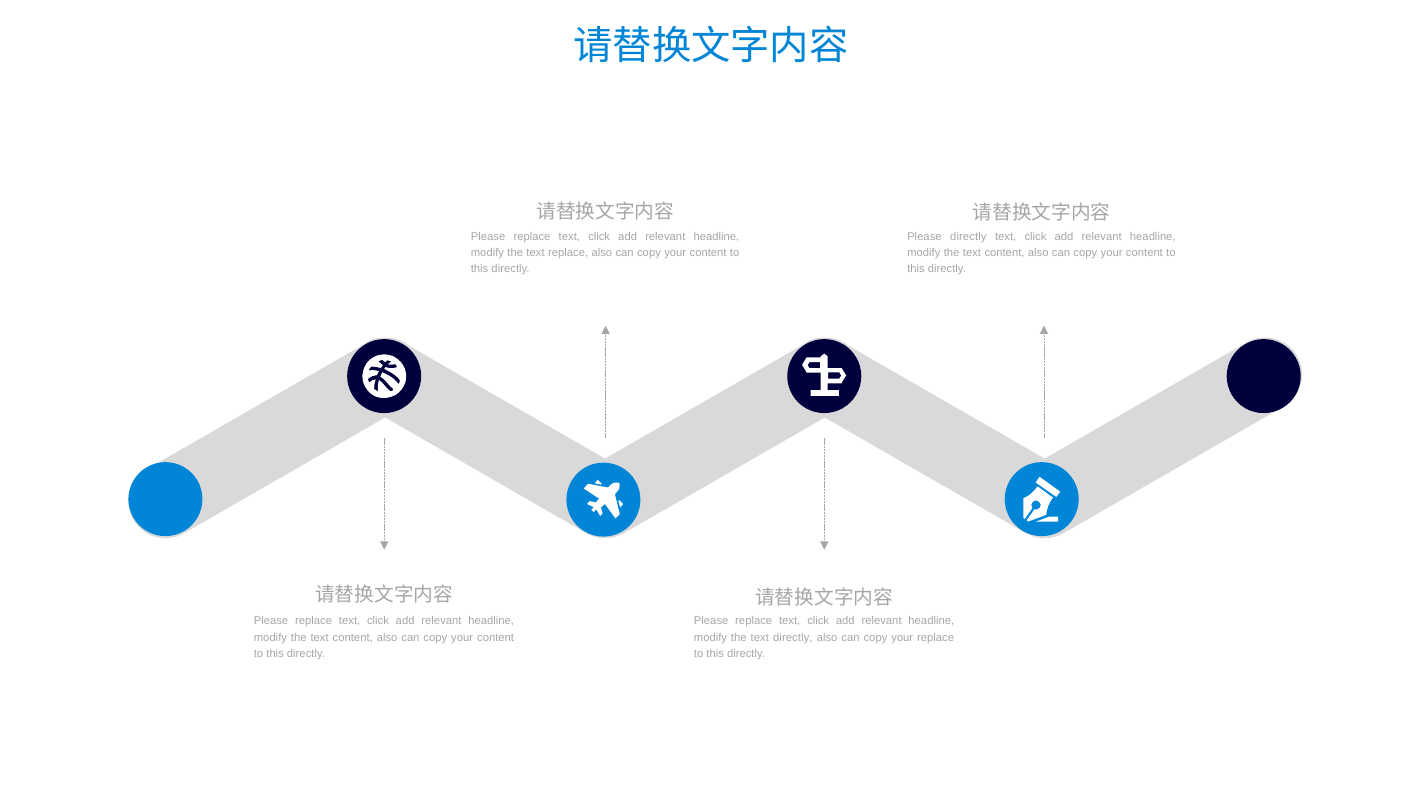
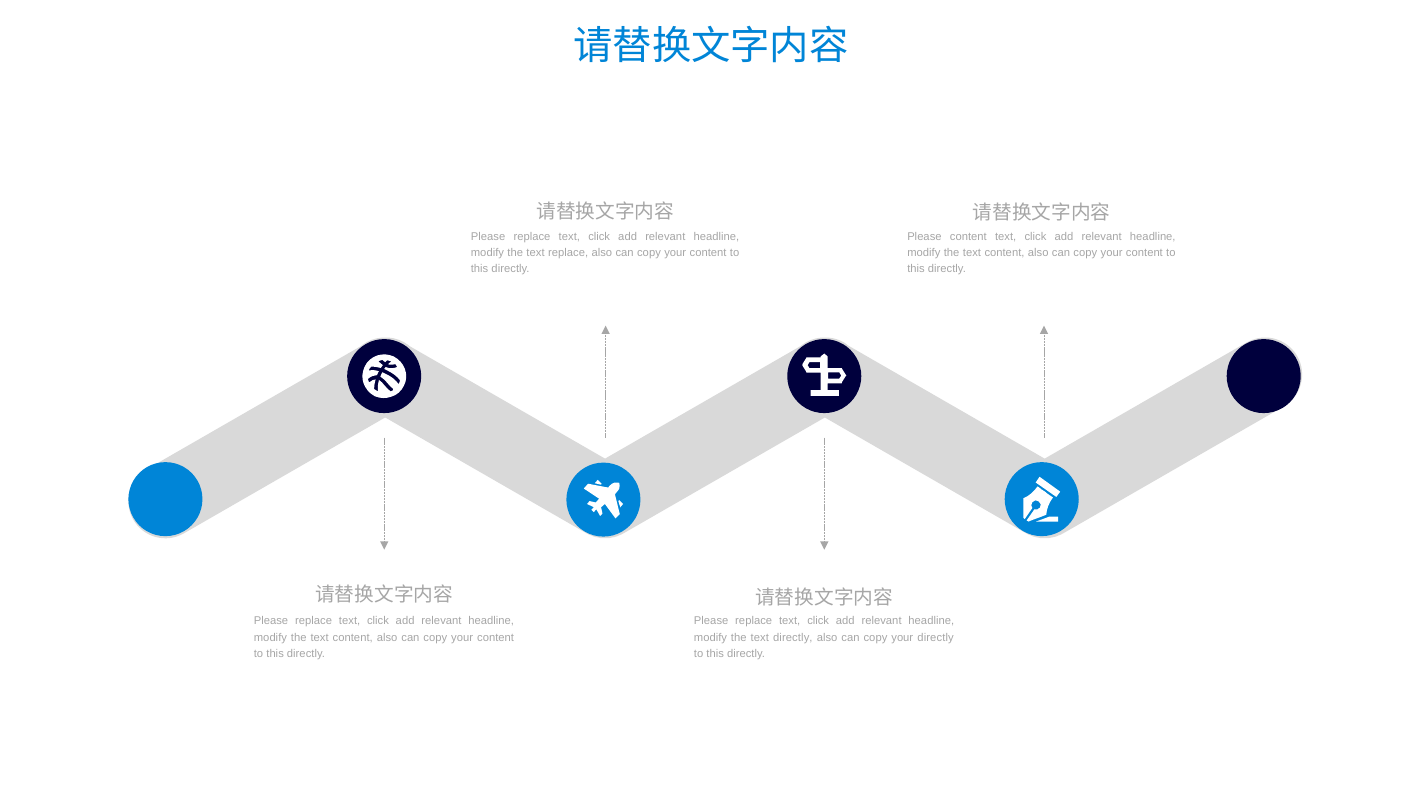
Please directly: directly -> content
your replace: replace -> directly
